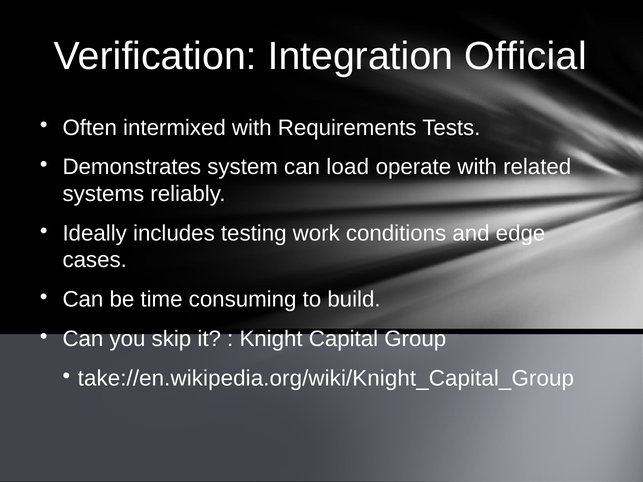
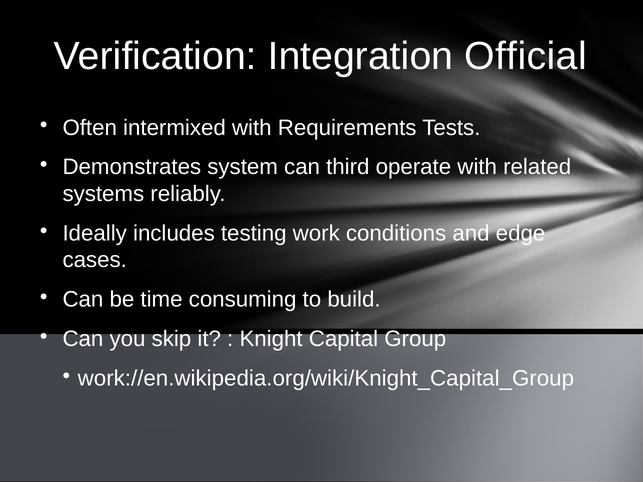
load: load -> third
take://en.wikipedia.org/wiki/Knight_Capital_Group: take://en.wikipedia.org/wiki/Knight_Capital_Group -> work://en.wikipedia.org/wiki/Knight_Capital_Group
